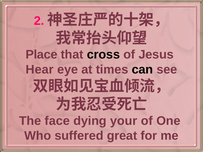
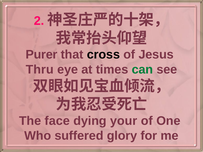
Place: Place -> Purer
Hear: Hear -> Thru
can colour: black -> green
great: great -> glory
